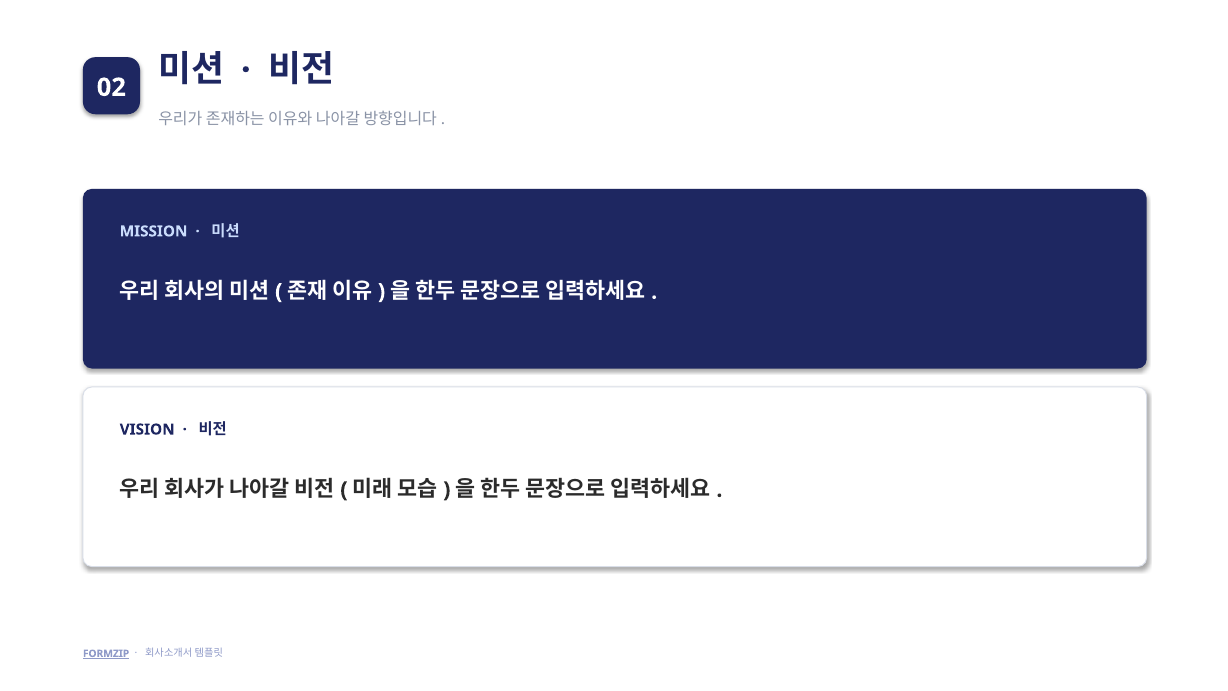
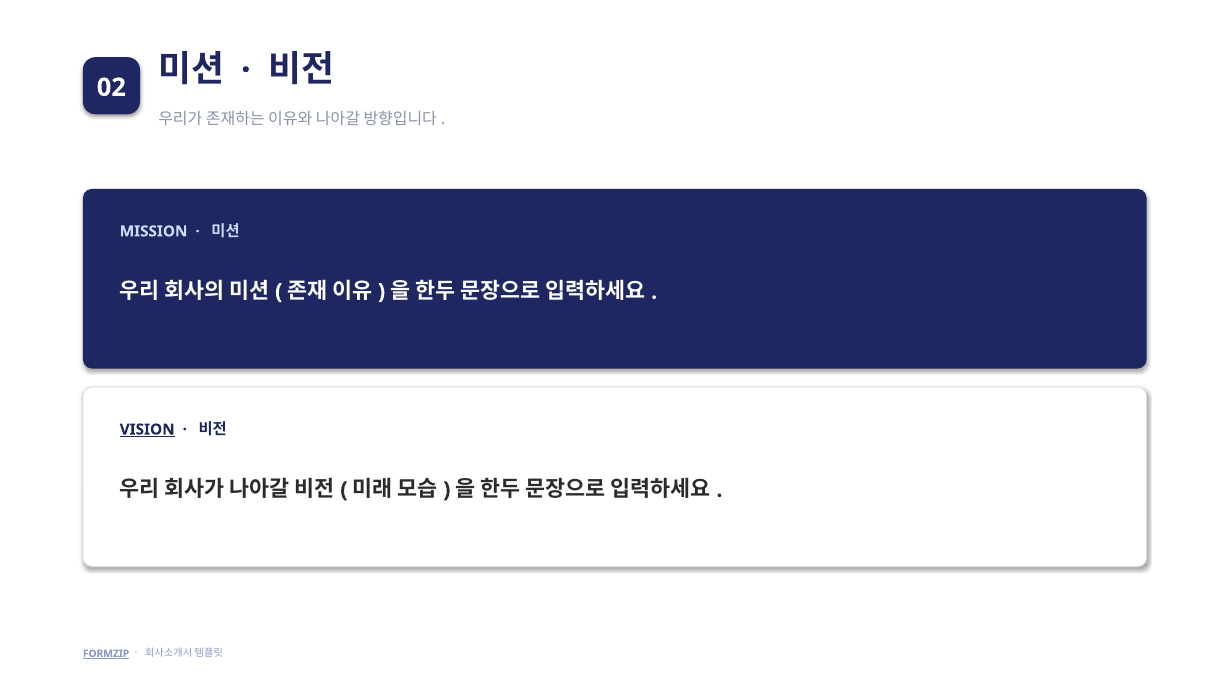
VISION underline: none -> present
